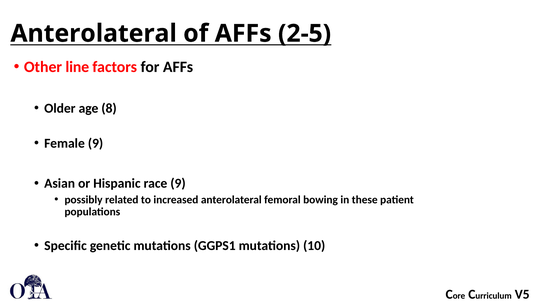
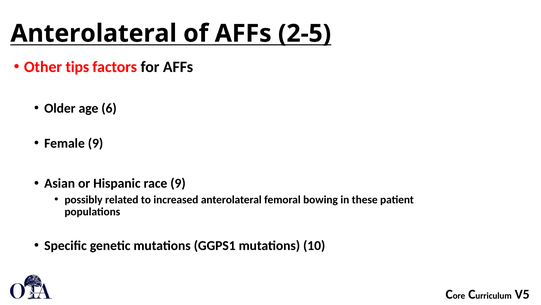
line: line -> tips
8: 8 -> 6
